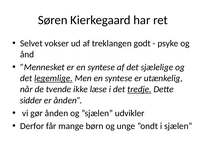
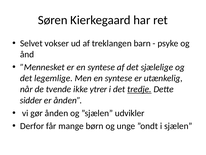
godt: godt -> barn
legemlige underline: present -> none
læse: læse -> ytrer
